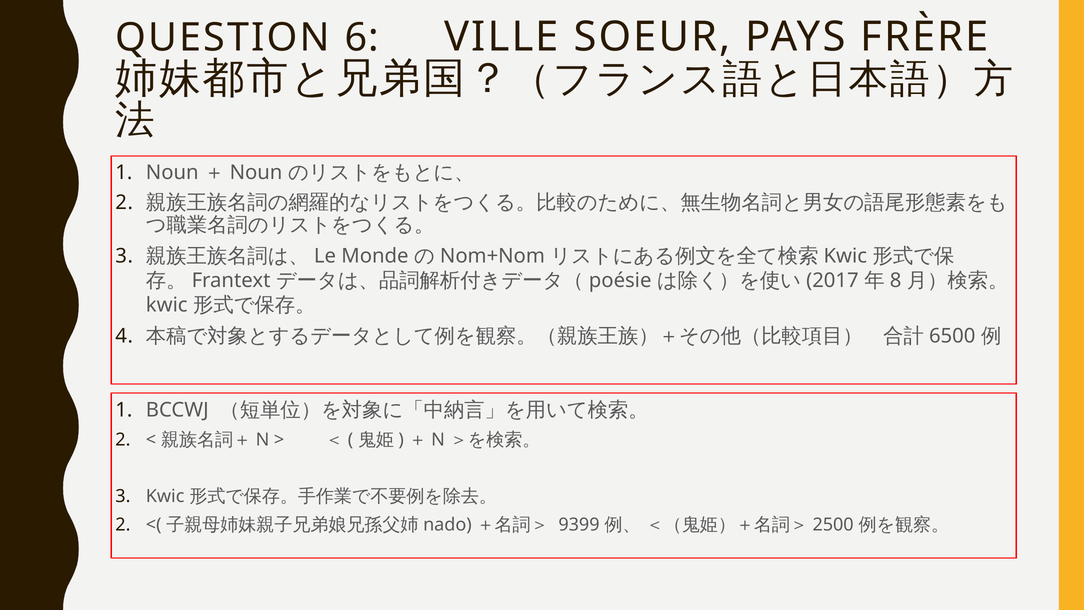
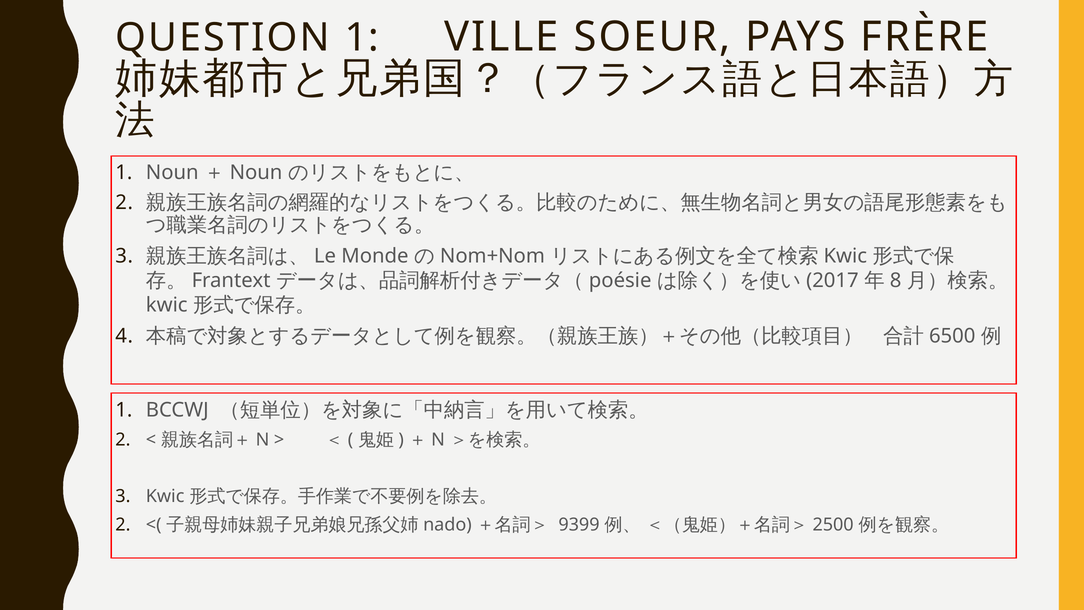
QUESTION 6: 6 -> 1
